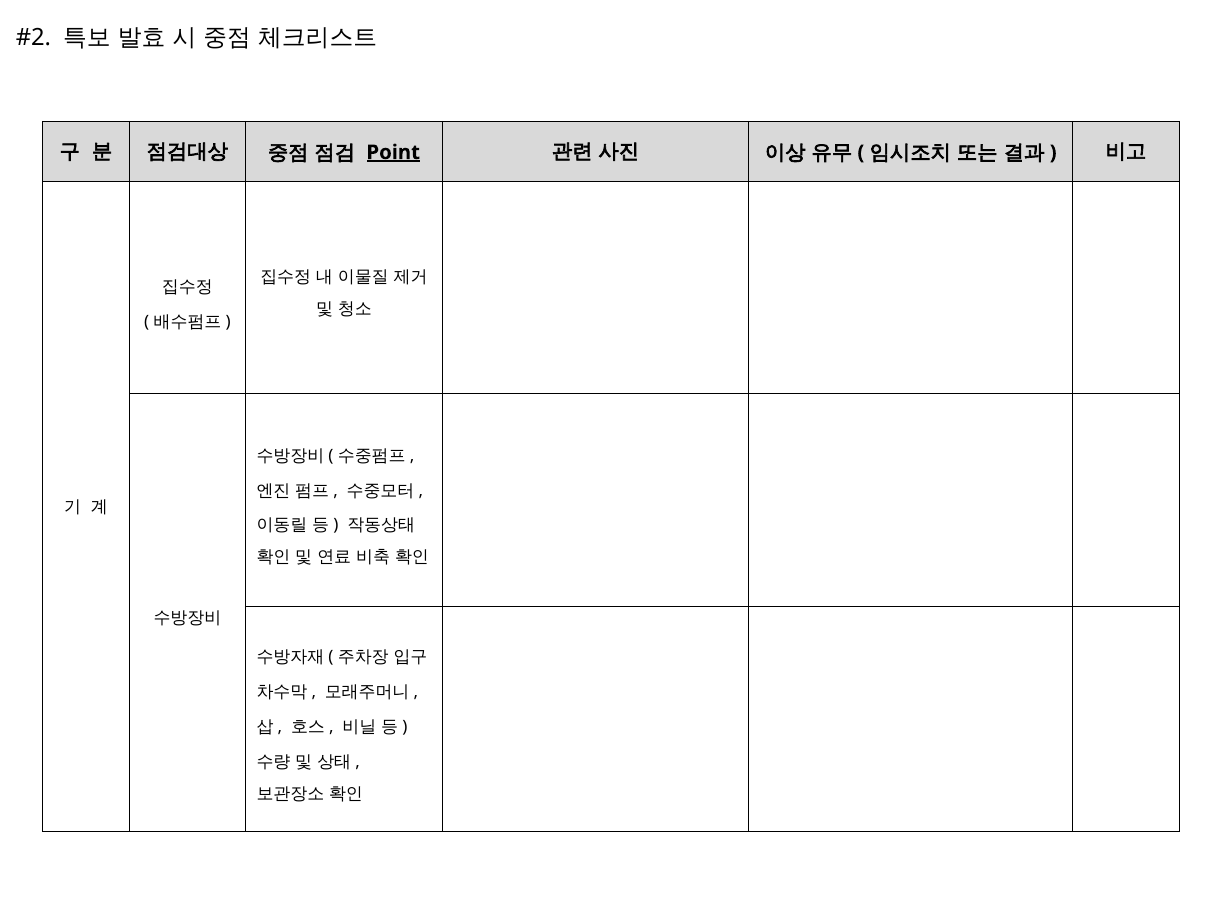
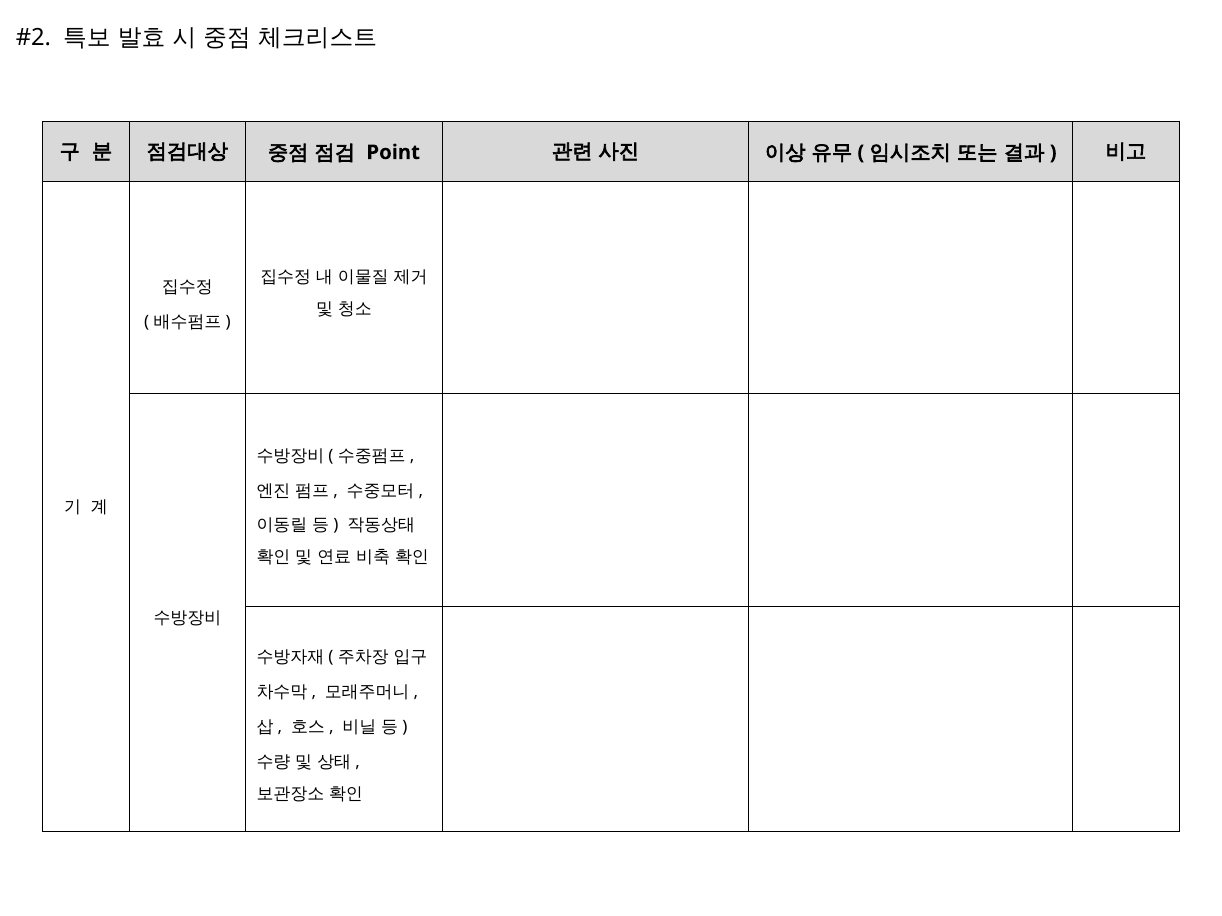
Point underline: present -> none
